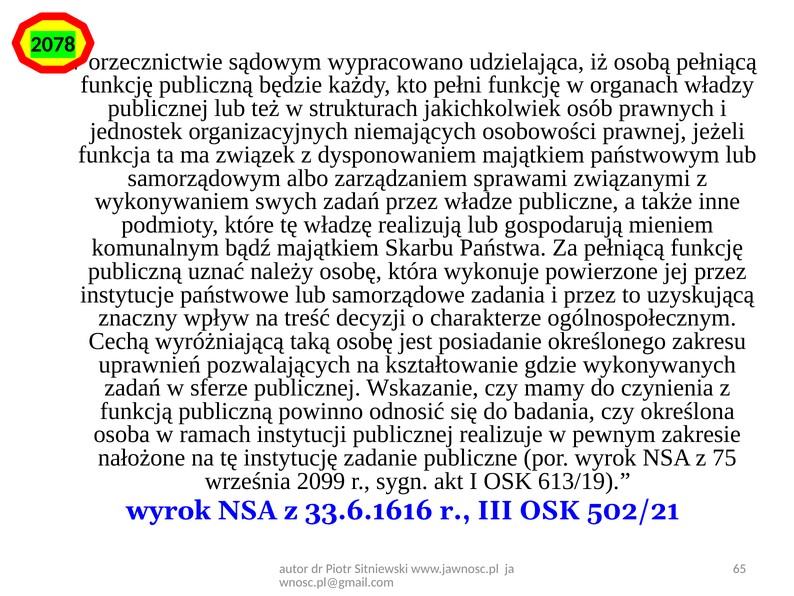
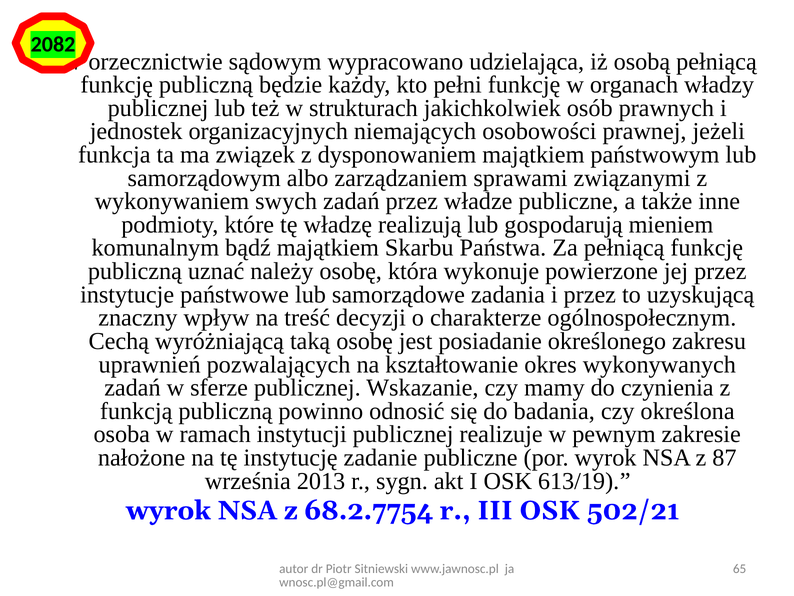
2078: 2078 -> 2082
gdzie: gdzie -> okres
75: 75 -> 87
2099: 2099 -> 2013
33.6.1616: 33.6.1616 -> 68.2.7754
